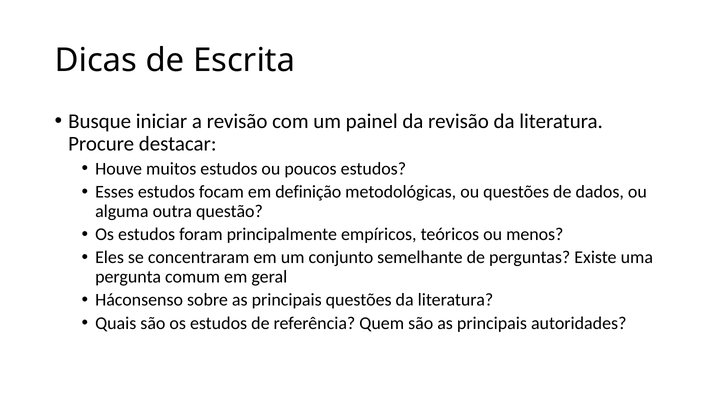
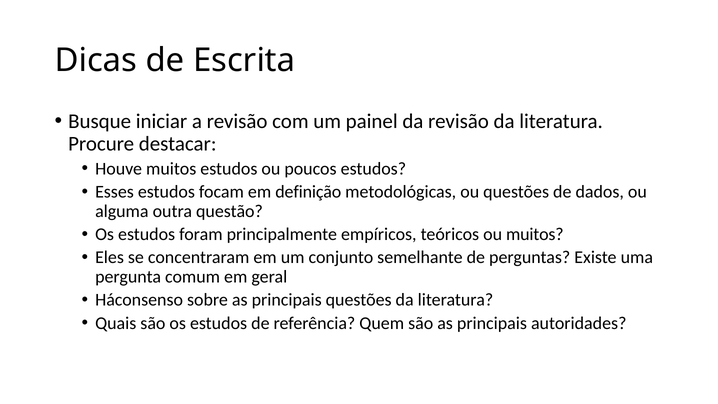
ou menos: menos -> muitos
